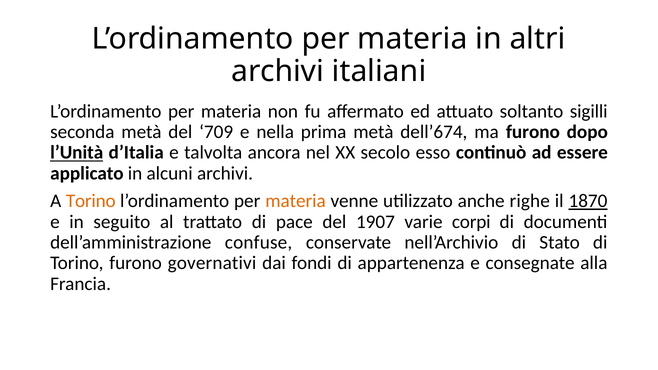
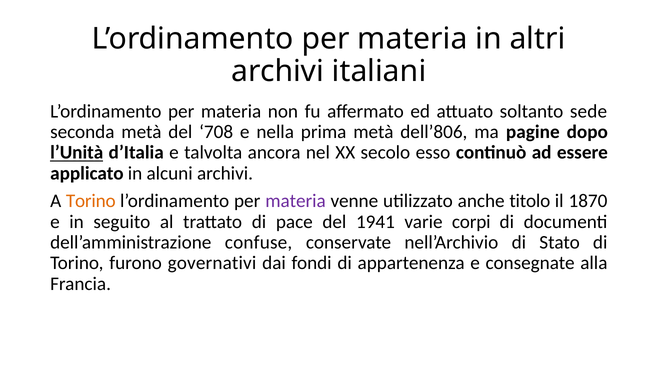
sigilli: sigilli -> sede
709: 709 -> 708
dell’674: dell’674 -> dell’806
ma furono: furono -> pagine
materia at (295, 201) colour: orange -> purple
righe: righe -> titolo
1870 underline: present -> none
1907: 1907 -> 1941
